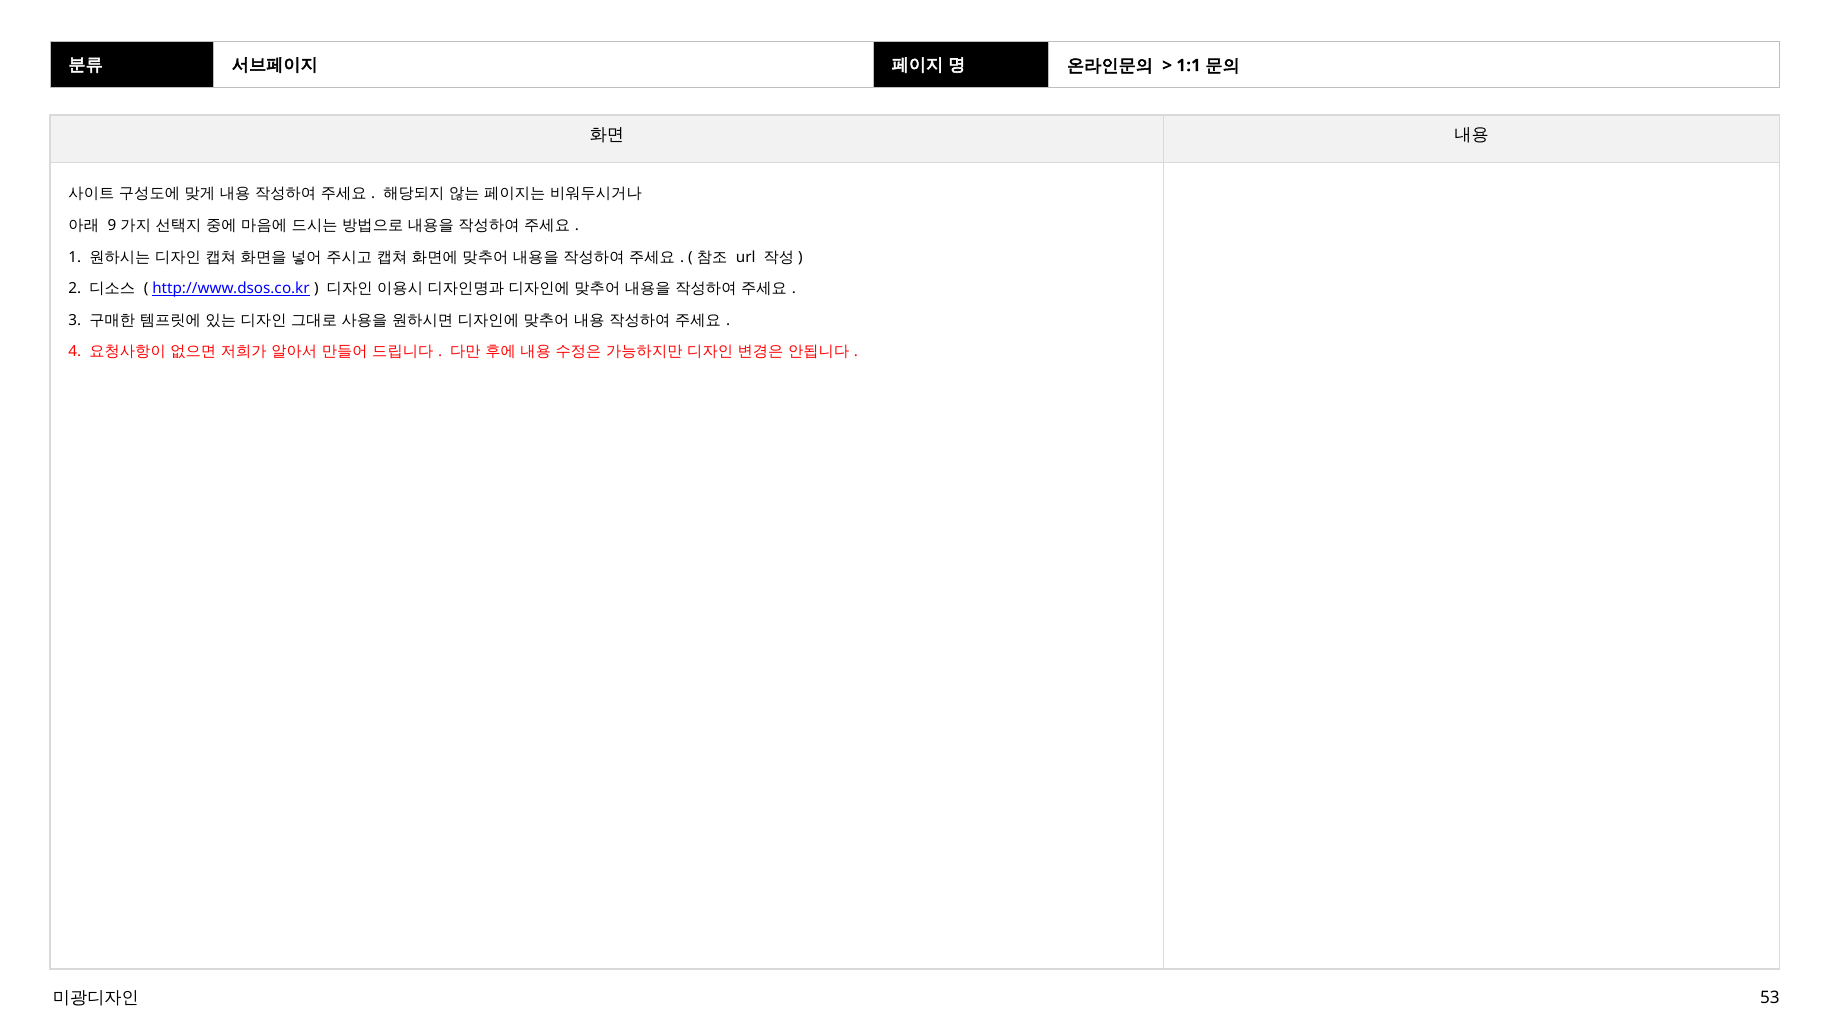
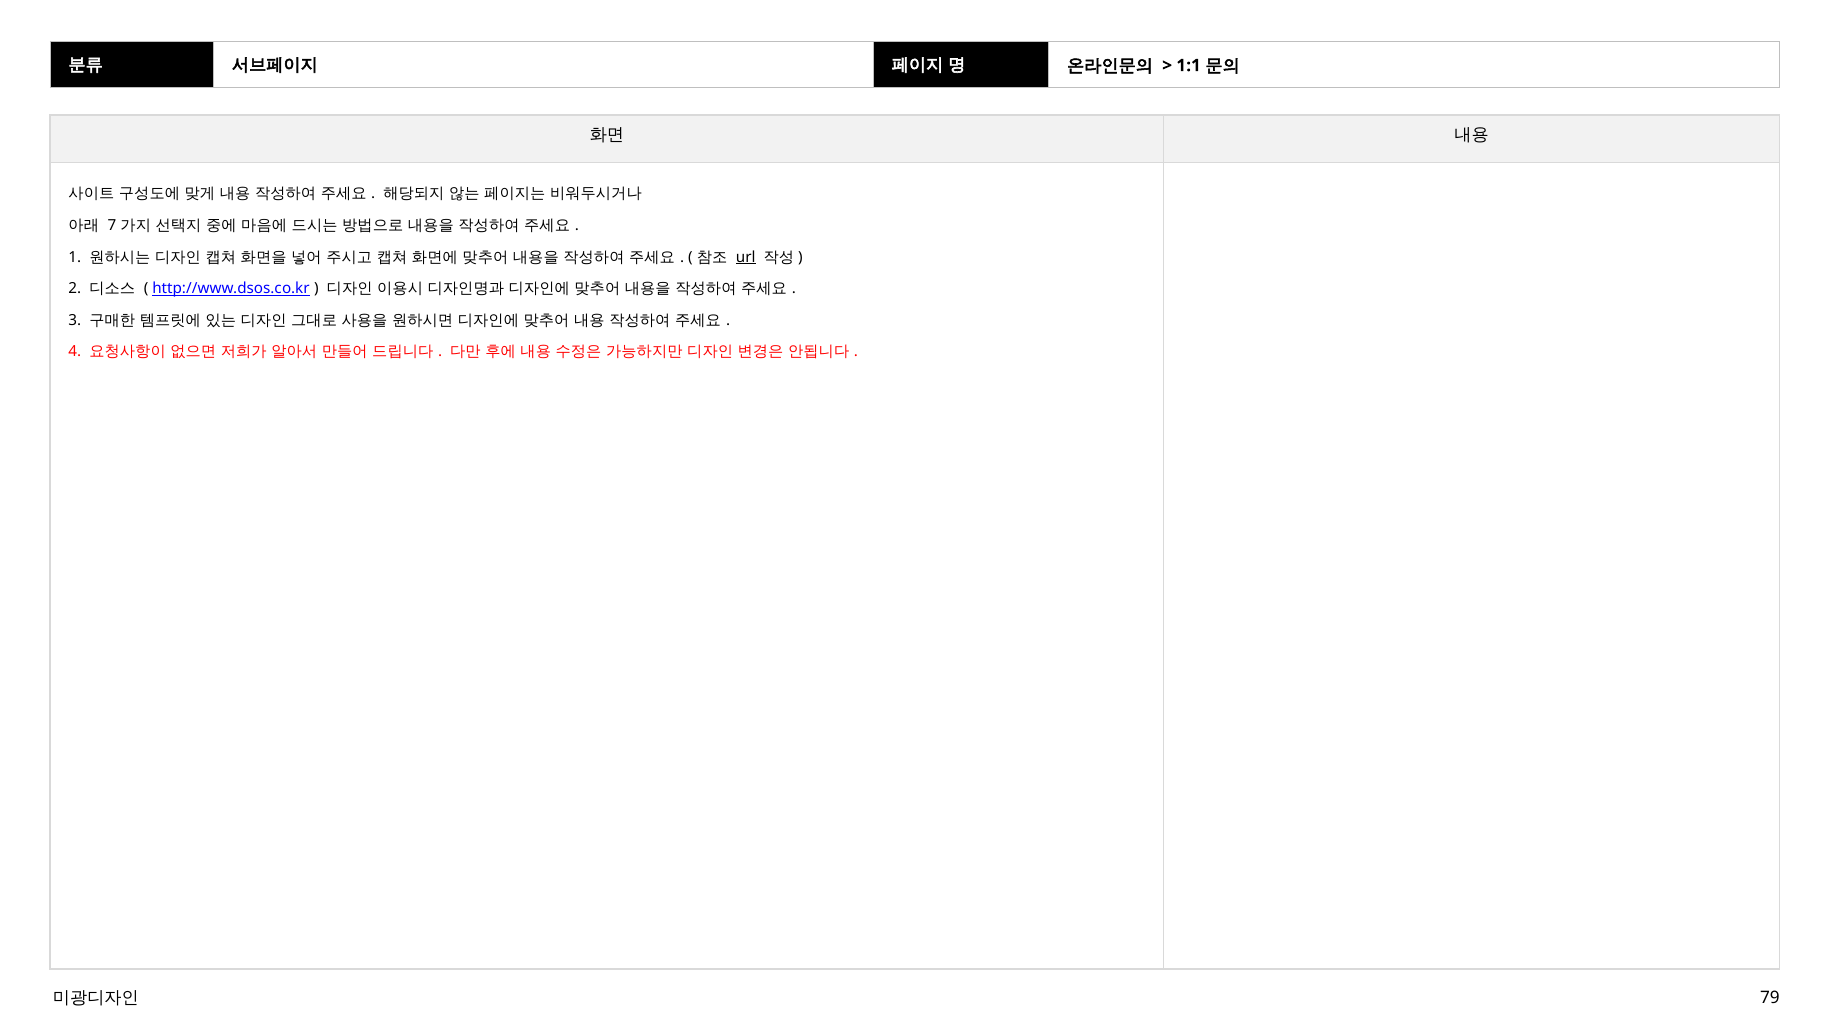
9: 9 -> 7
url underline: none -> present
53: 53 -> 79
